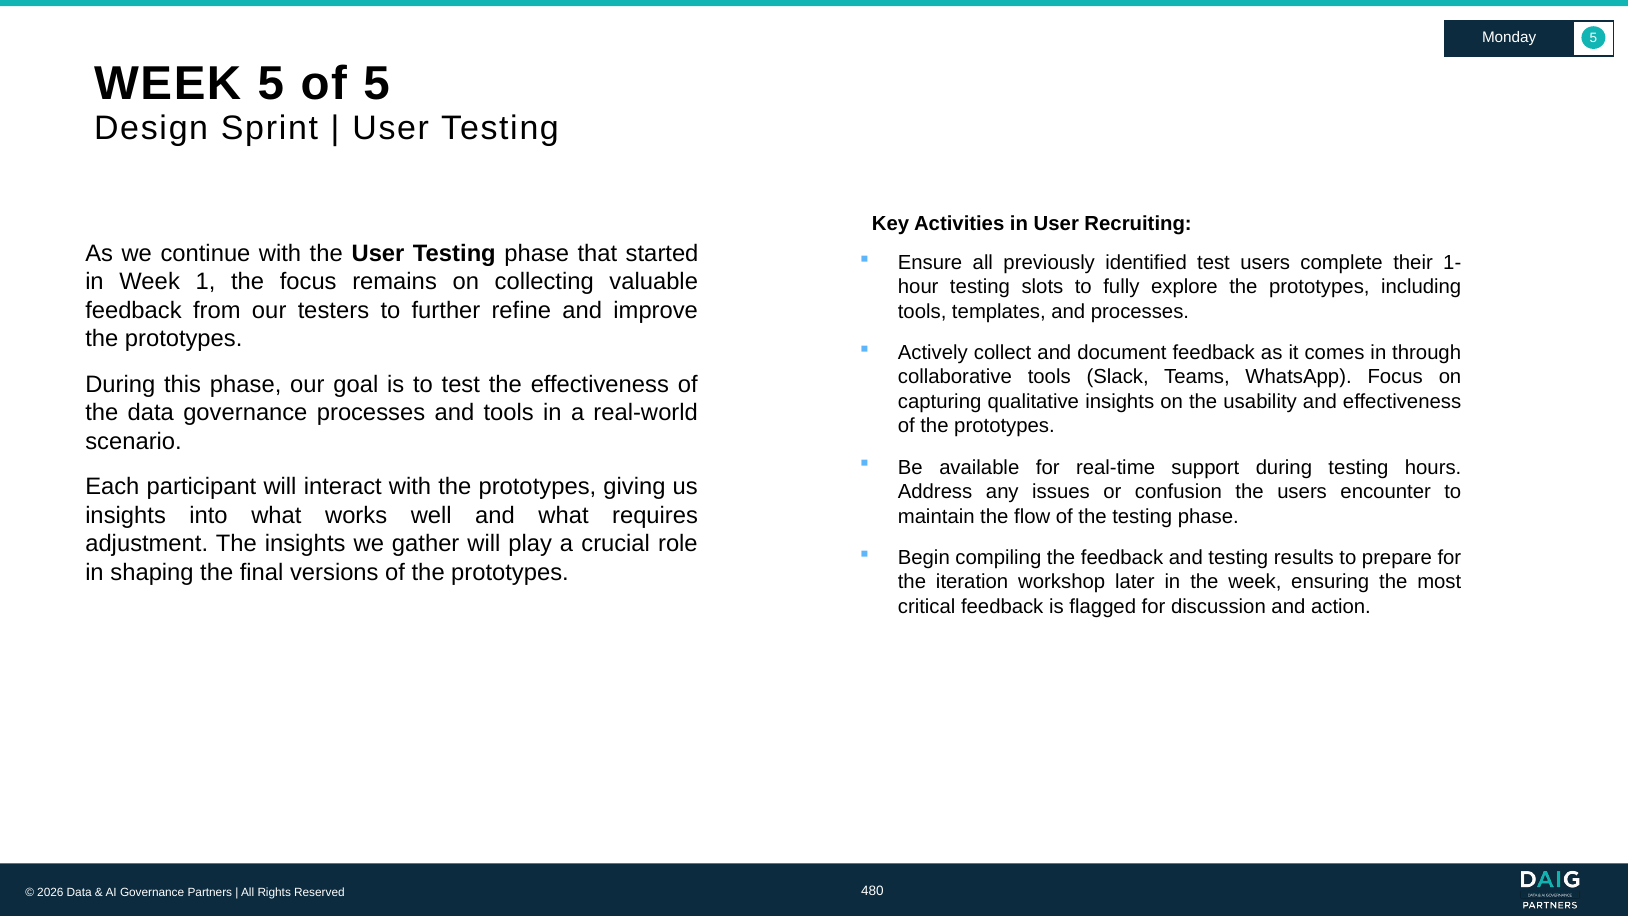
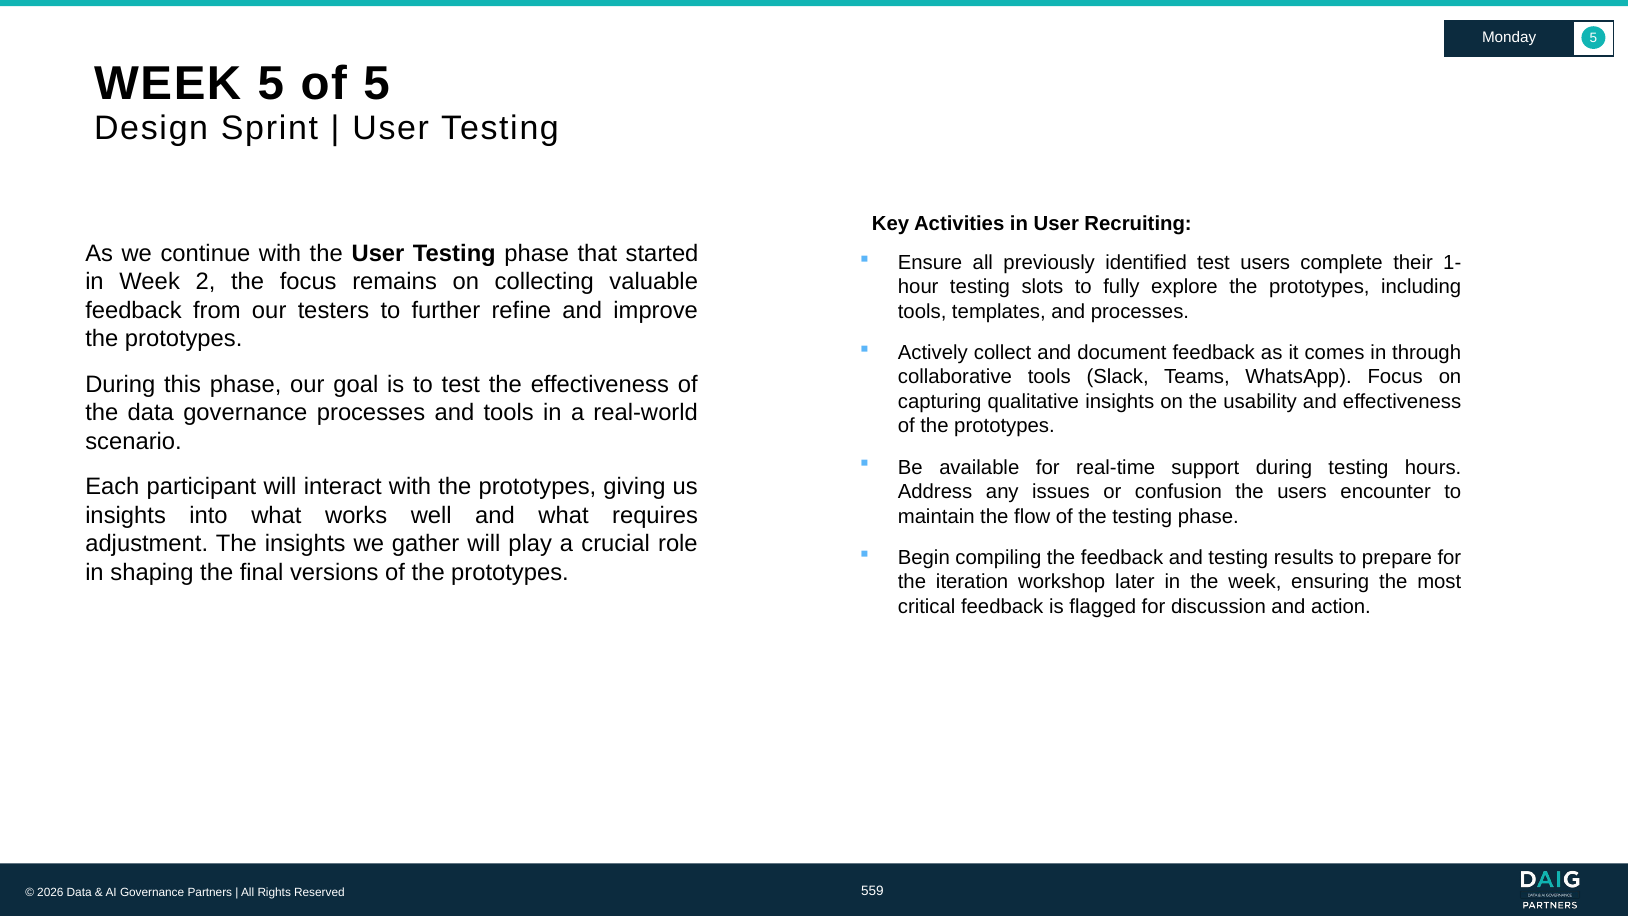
1: 1 -> 2
480: 480 -> 559
